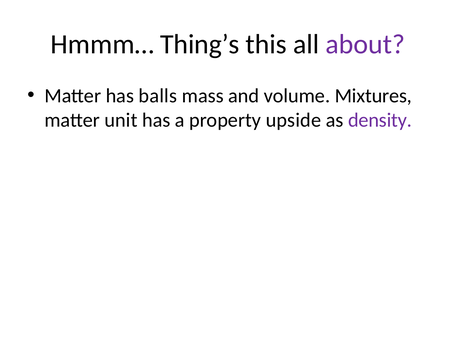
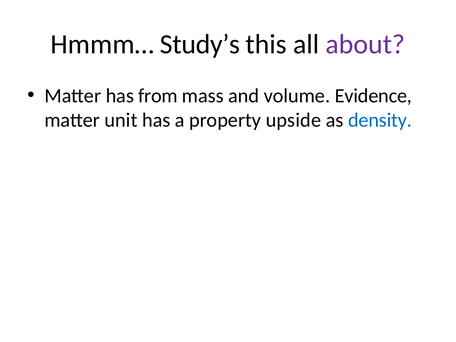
Thing’s: Thing’s -> Study’s
balls: balls -> from
Mixtures: Mixtures -> Evidence
density colour: purple -> blue
